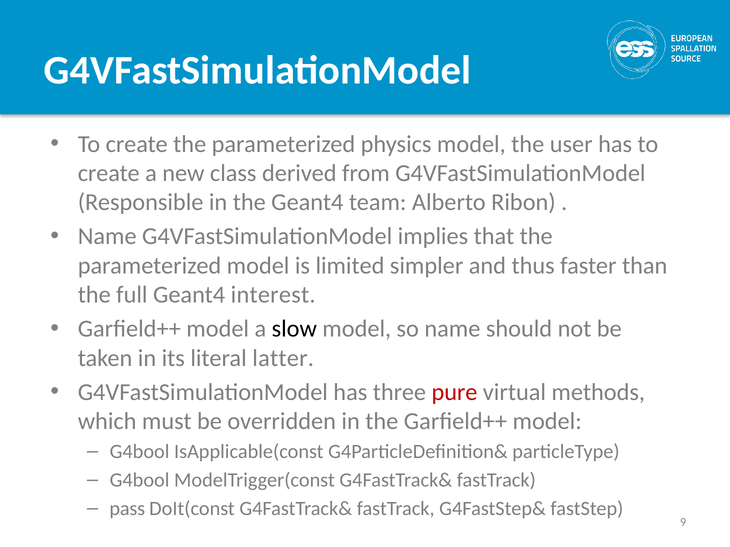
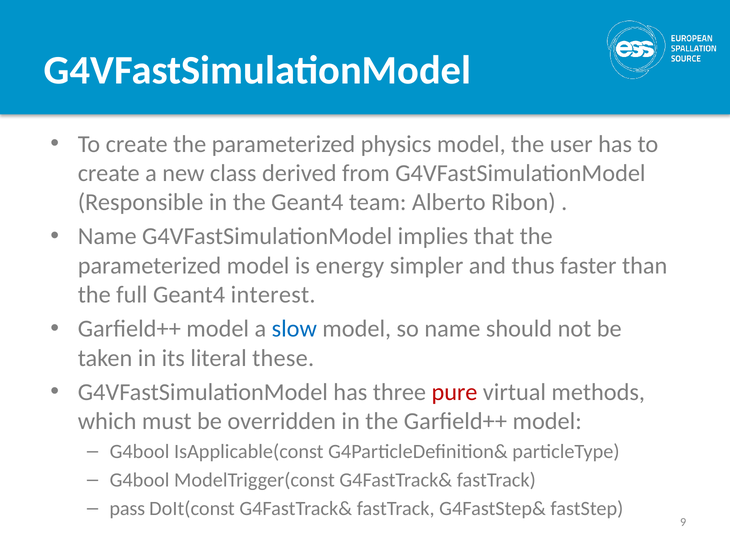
limited: limited -> energy
slow colour: black -> blue
latter: latter -> these
